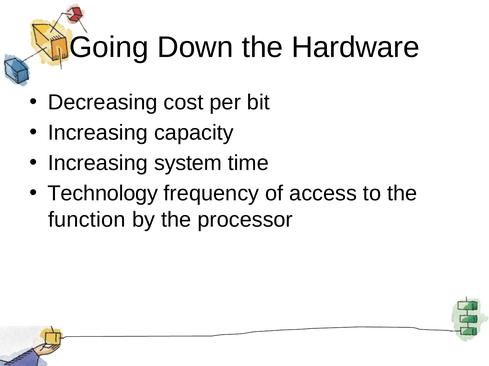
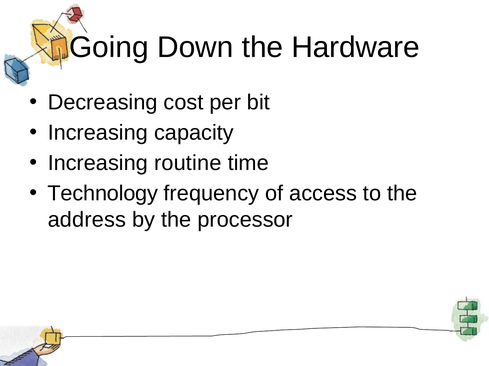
system: system -> routine
function: function -> address
